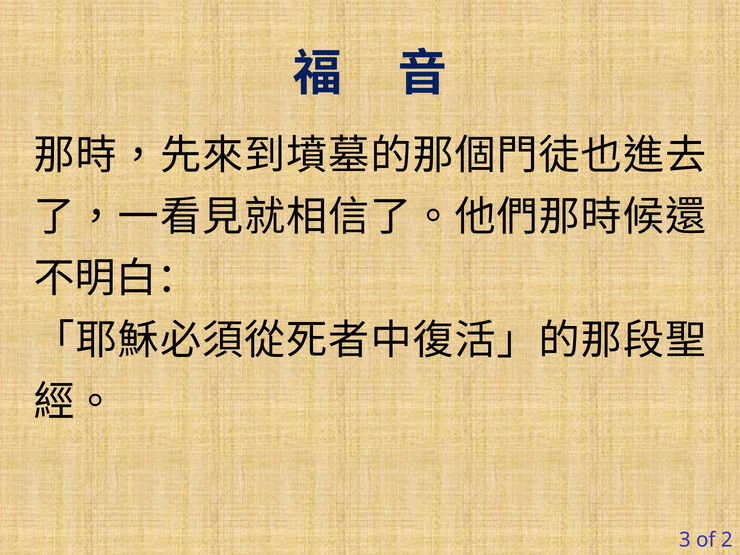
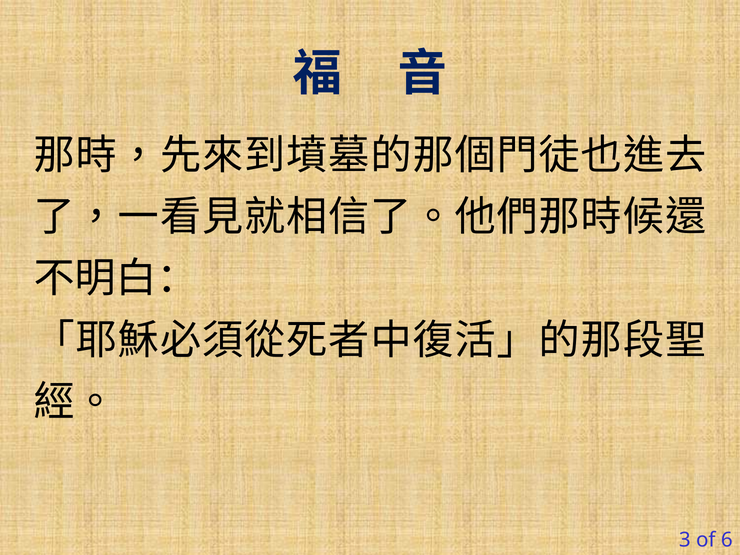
2: 2 -> 6
